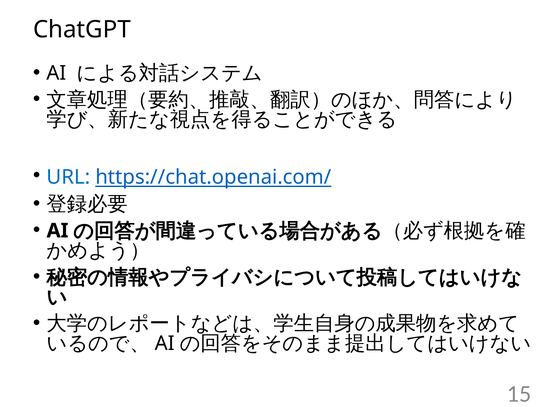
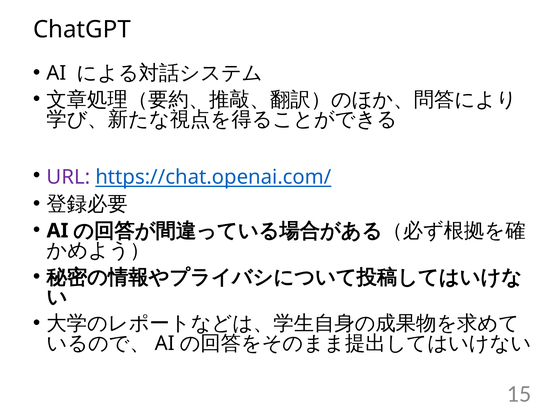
URL colour: blue -> purple
